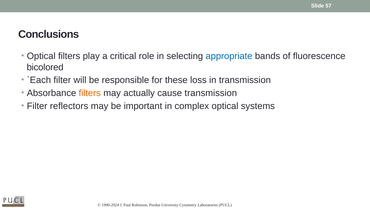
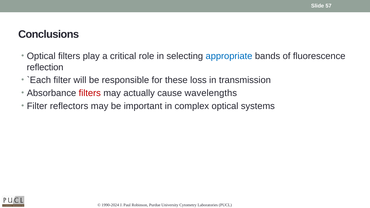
bicolored: bicolored -> reflection
filters at (90, 93) colour: orange -> red
cause transmission: transmission -> wavelengths
